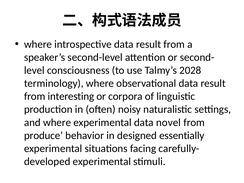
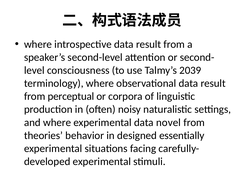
2028: 2028 -> 2039
interesting: interesting -> perceptual
produce: produce -> theories
